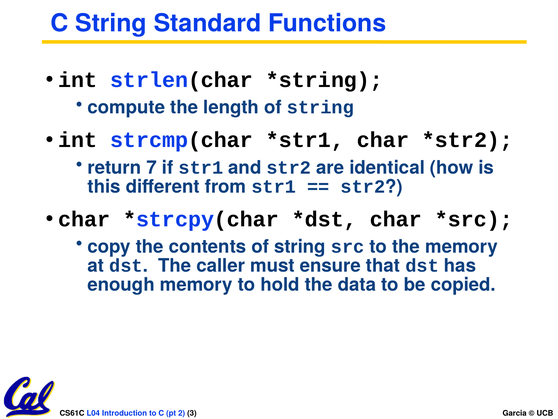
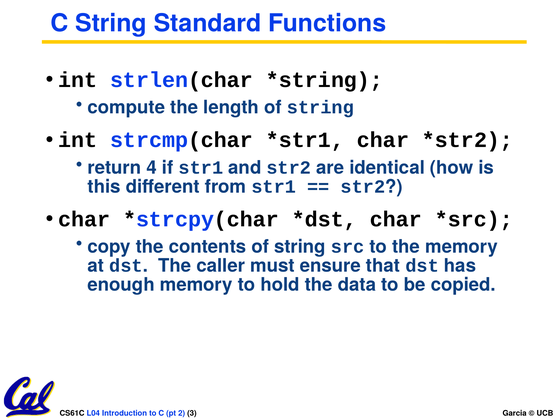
7: 7 -> 4
